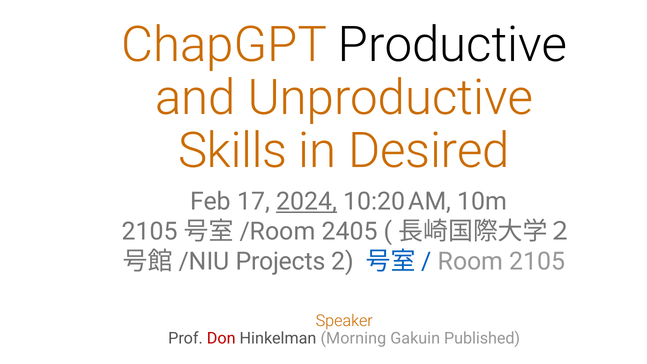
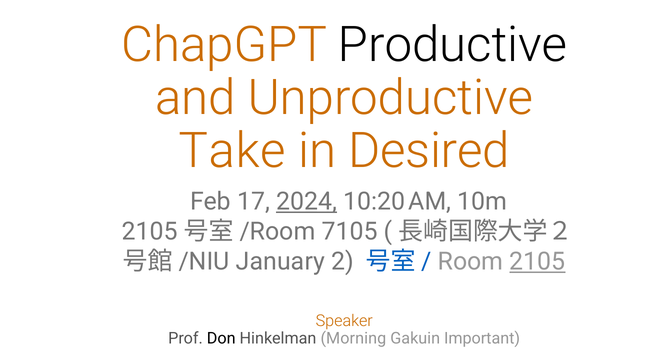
Skills: Skills -> Take
2405: 2405 -> 7105
Projects: Projects -> January
2105 underline: none -> present
Don colour: red -> black
Published: Published -> Important
